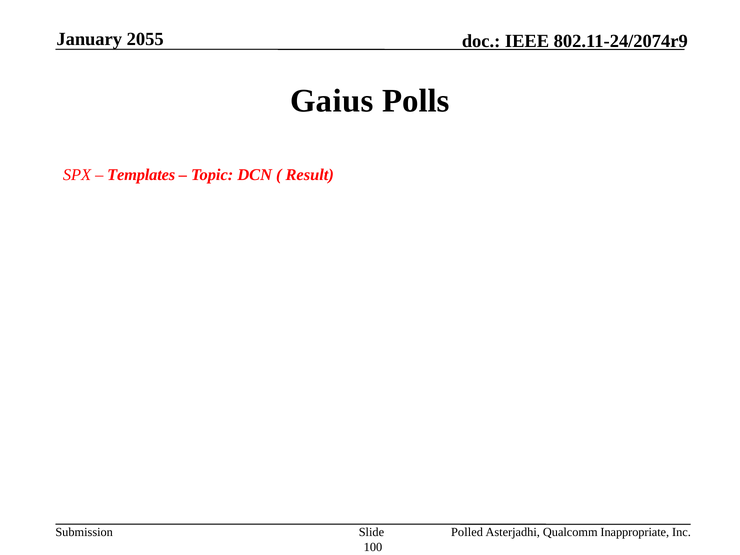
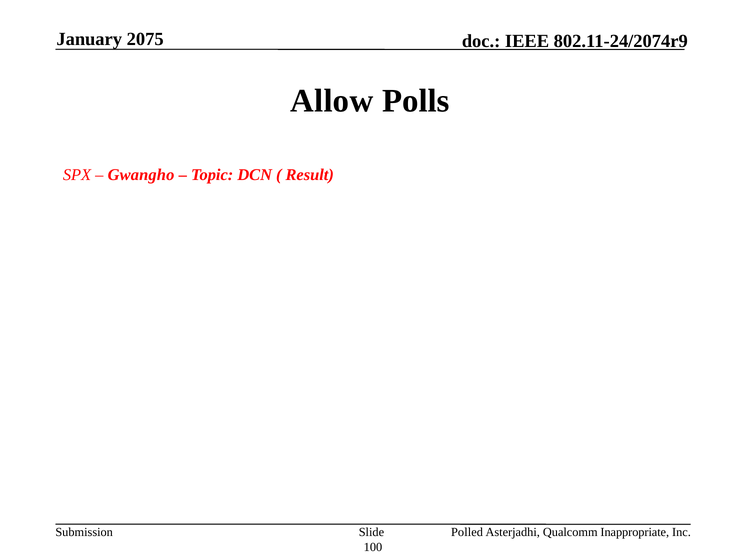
2055: 2055 -> 2075
Gaius: Gaius -> Allow
Templates: Templates -> Gwangho
